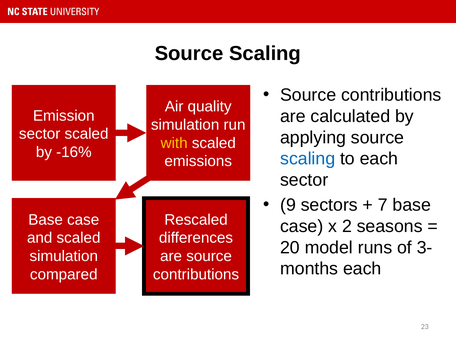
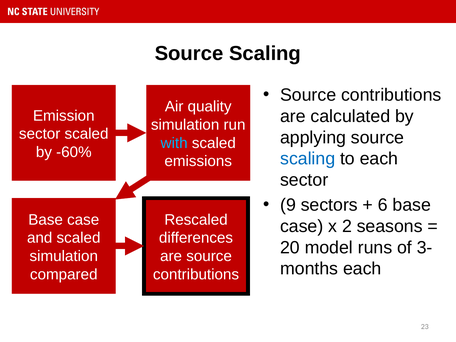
with colour: yellow -> light blue
-16%: -16% -> -60%
7: 7 -> 6
